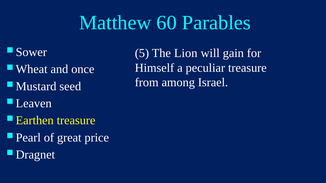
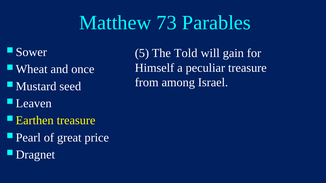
60: 60 -> 73
Lion: Lion -> Told
